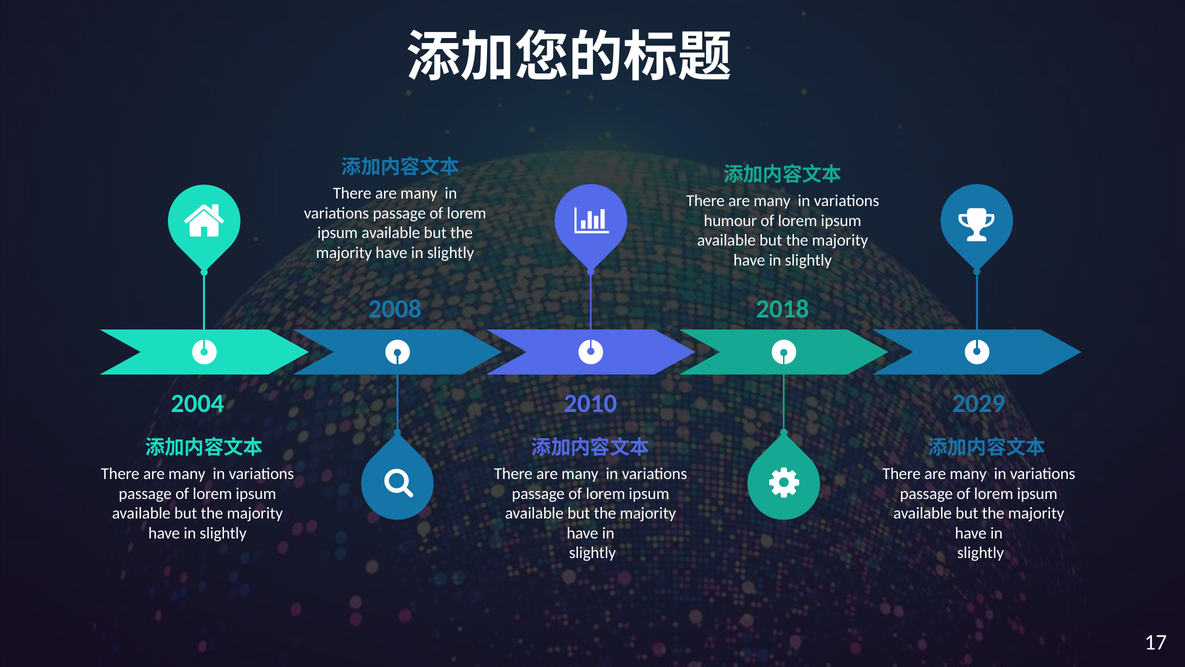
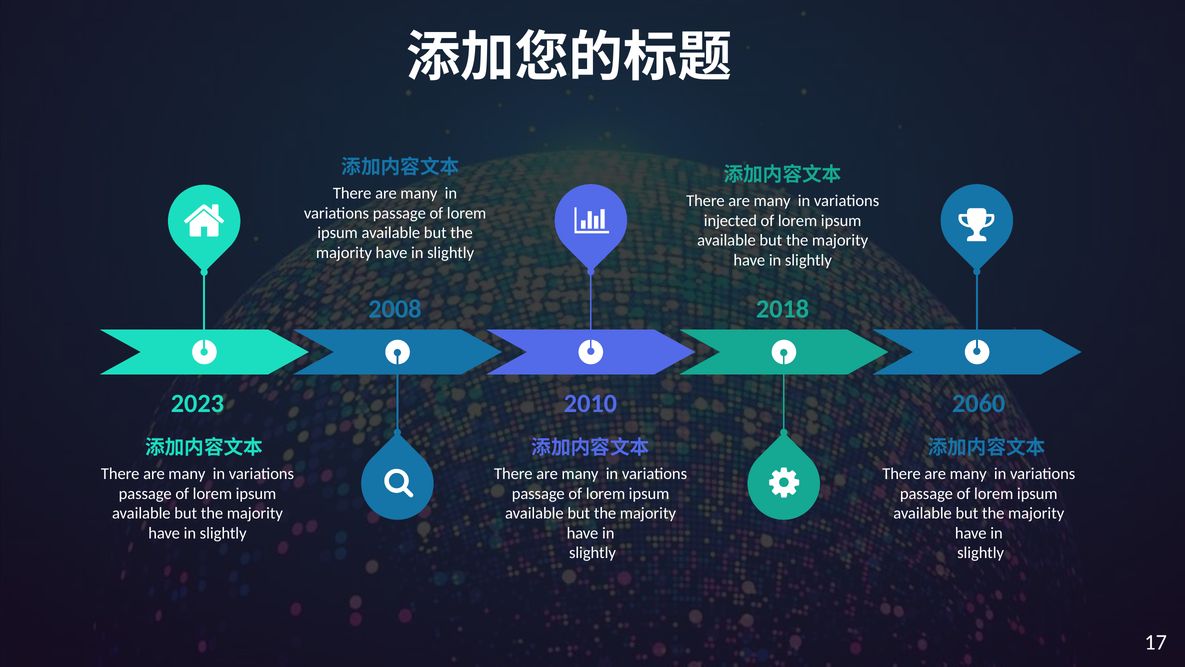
humour: humour -> injected
2004: 2004 -> 2023
2029: 2029 -> 2060
